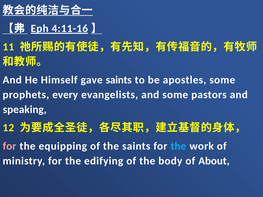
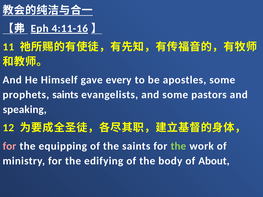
gave saints: saints -> every
prophets every: every -> saints
the at (178, 146) colour: light blue -> light green
